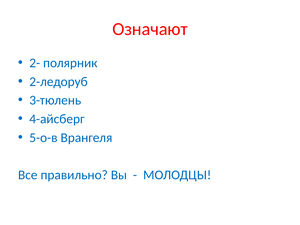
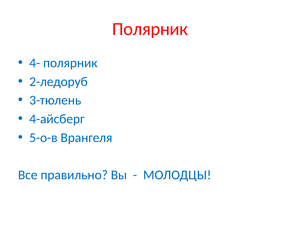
Означают at (150, 29): Означают -> Полярник
2-: 2- -> 4-
